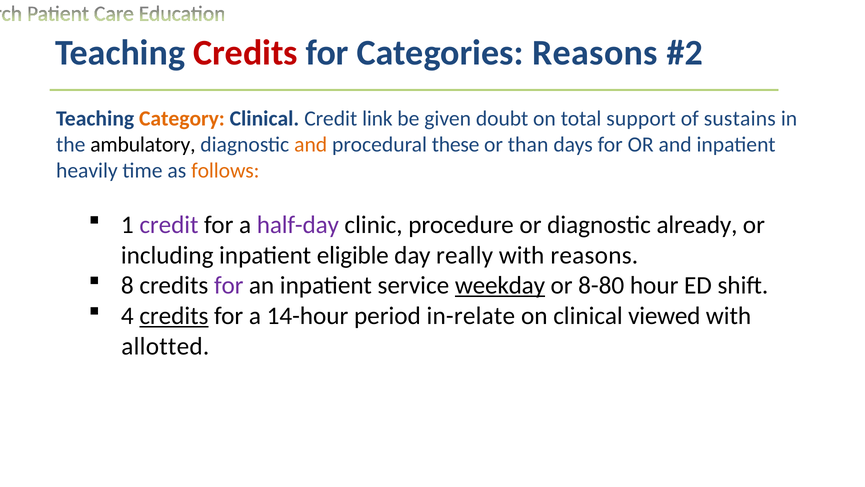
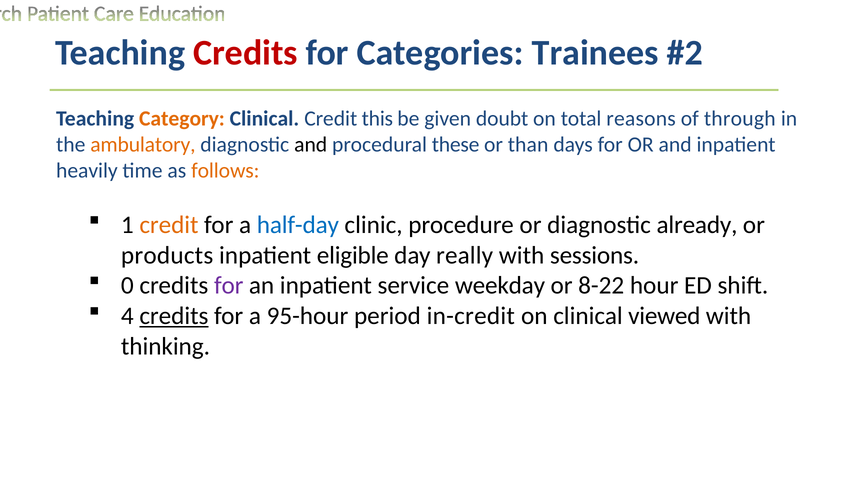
Categories Reasons: Reasons -> Trainees
link: link -> this
support: support -> reasons
sustains: sustains -> through
ambulatory colour: black -> orange
and at (311, 145) colour: orange -> black
credit at (169, 225) colour: purple -> orange
half-day colour: purple -> blue
including: including -> products
with reasons: reasons -> sessions
8: 8 -> 0
weekday underline: present -> none
8-80: 8-80 -> 8-22
14-hour: 14-hour -> 95-hour
in-relate: in-relate -> in-credit
allotted: allotted -> thinking
